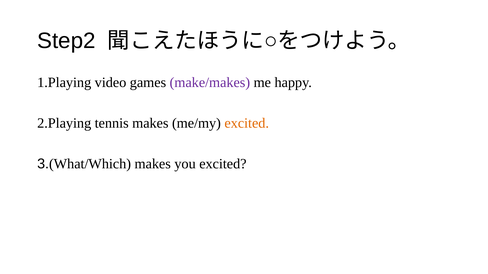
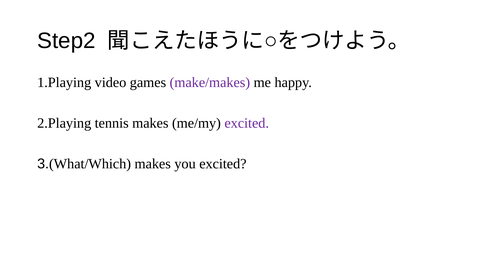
excited at (247, 123) colour: orange -> purple
